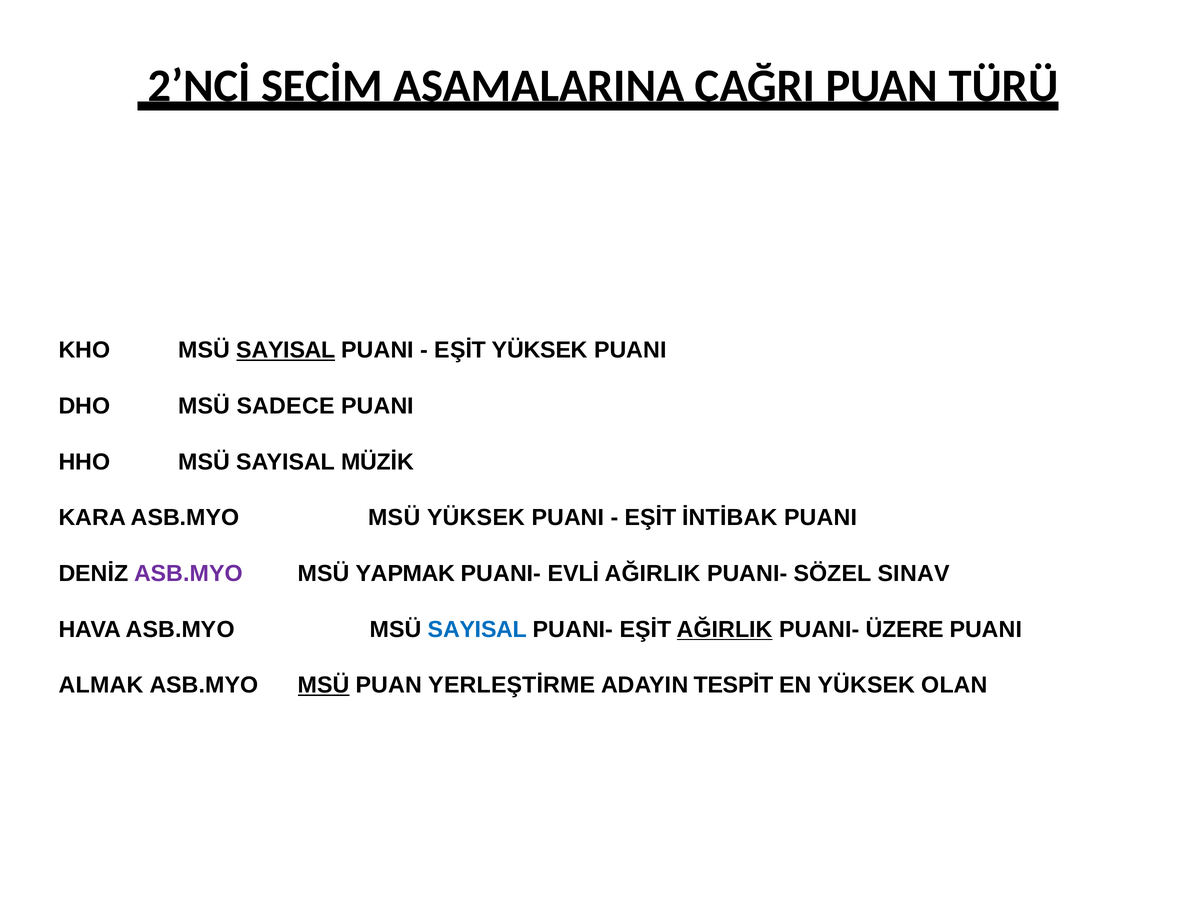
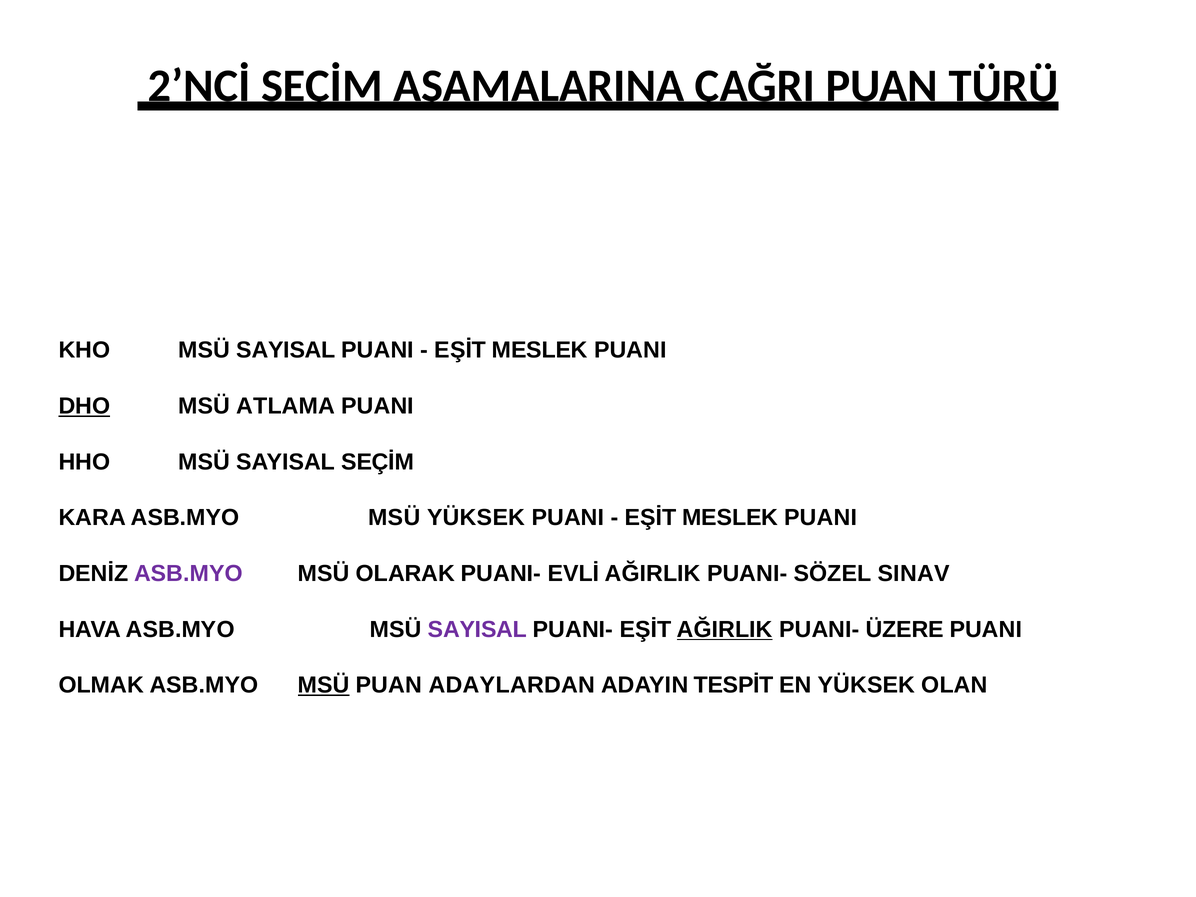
SAYISAL at (286, 350) underline: present -> none
YÜKSEK at (540, 350): YÜKSEK -> MESLEK
DHO underline: none -> present
SADECE: SADECE -> ATLAMA
SAYISAL MÜZİK: MÜZİK -> SEÇİM
İNTİBAK at (730, 518): İNTİBAK -> MESLEK
YAPMAK: YAPMAK -> OLARAK
SAYISAL at (478, 629) colour: blue -> purple
ALMAK: ALMAK -> OLMAK
YERLEŞTİRME: YERLEŞTİRME -> ADAYLARDAN
